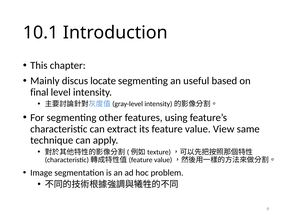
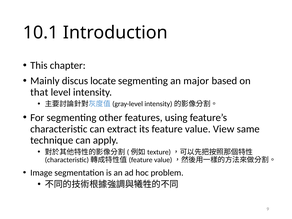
useful: useful -> major
final: final -> that
